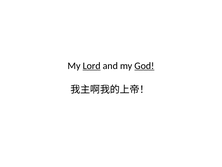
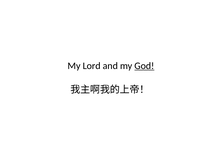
Lord underline: present -> none
